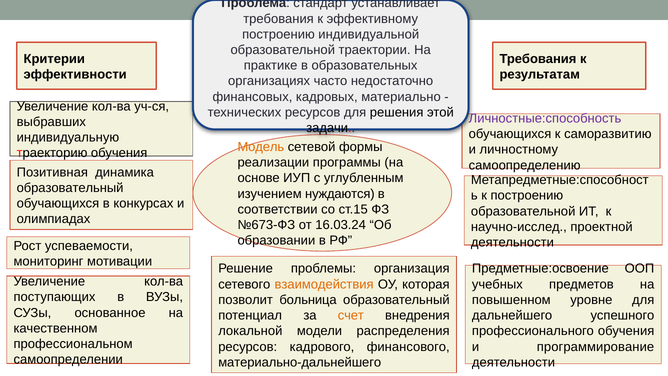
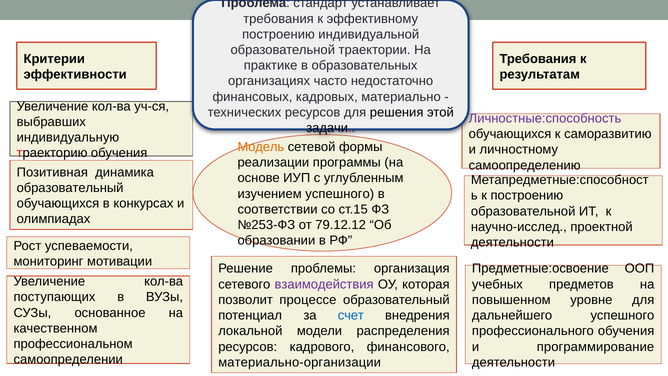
изучением нуждаются: нуждаются -> успешного
№673-ФЗ: №673-ФЗ -> №253-ФЗ
16.03.24: 16.03.24 -> 79.12.12
взаимодействия colour: orange -> purple
больница: больница -> процессе
счет colour: orange -> blue
материально-дальнейшего: материально-дальнейшего -> материально-организации
